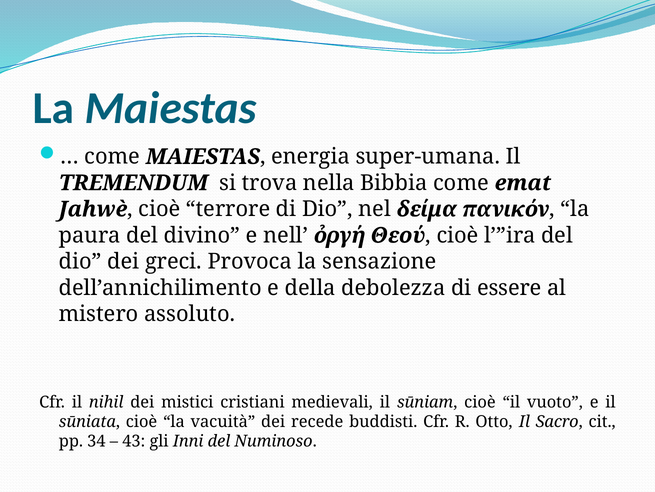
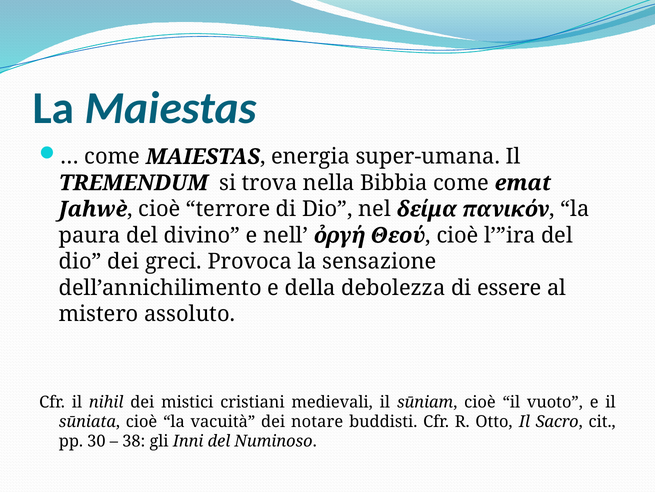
recede: recede -> notare
34: 34 -> 30
43: 43 -> 38
